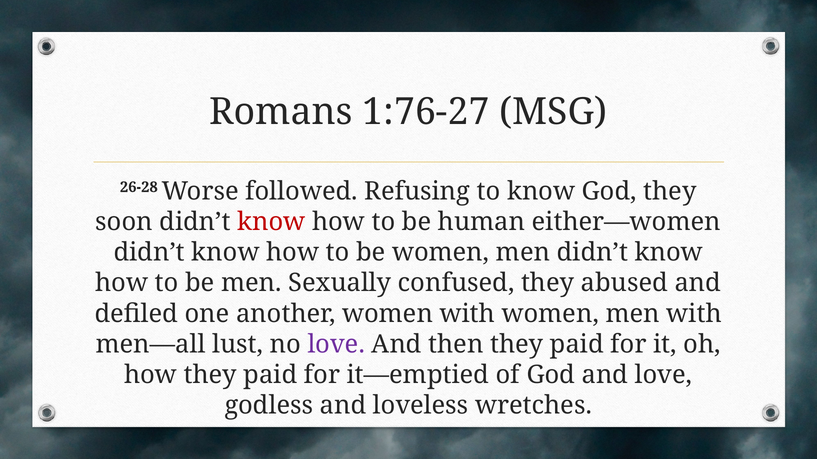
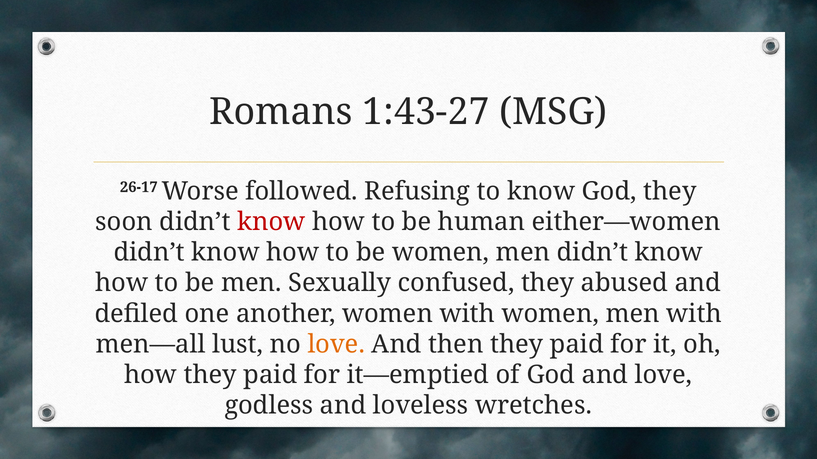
1:76-27: 1:76-27 -> 1:43-27
26-28: 26-28 -> 26-17
love at (336, 345) colour: purple -> orange
